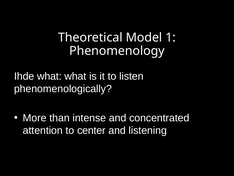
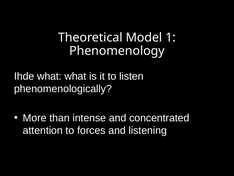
center: center -> forces
